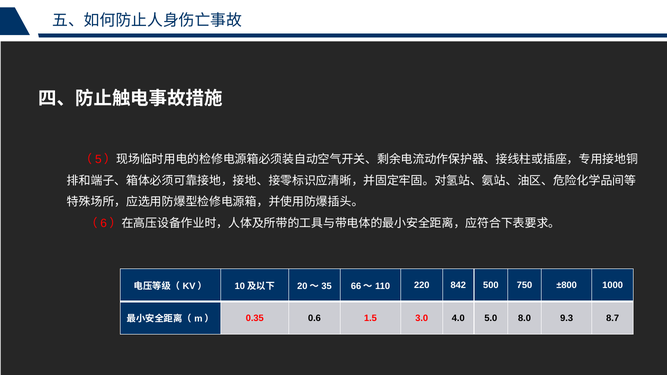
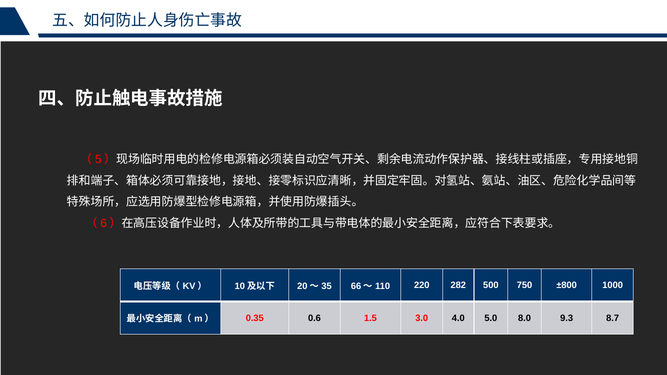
842: 842 -> 282
